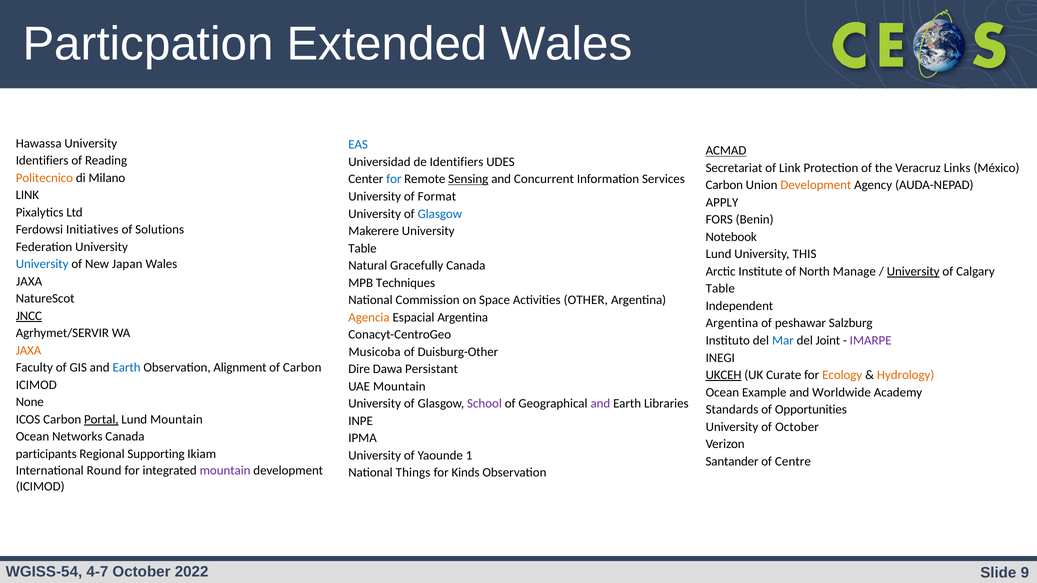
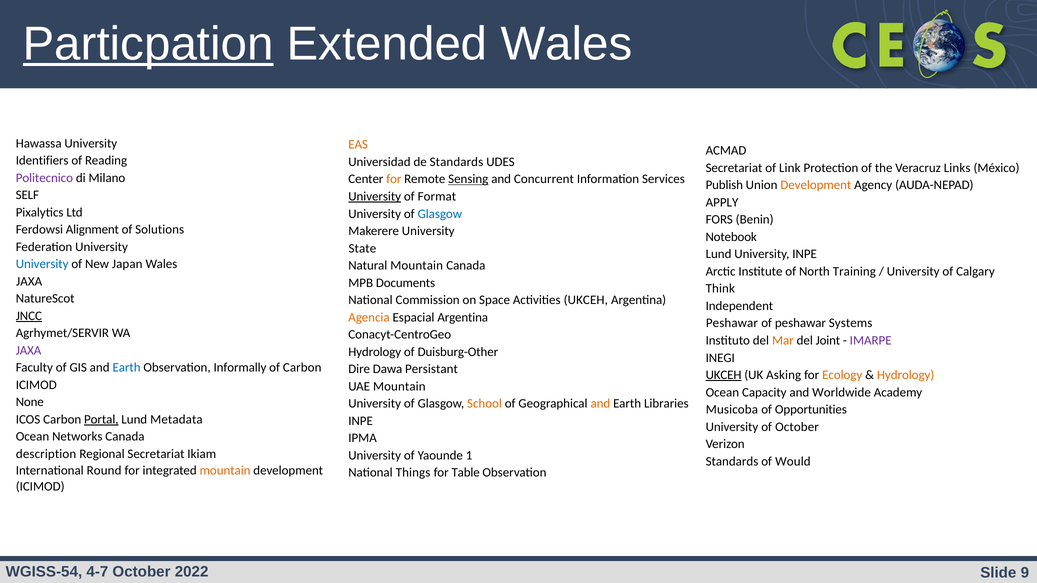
Particpation underline: none -> present
EAS colour: blue -> orange
ACMAD underline: present -> none
de Identifiers: Identifiers -> Standards
Politecnico colour: orange -> purple
for at (394, 179) colour: blue -> orange
Carbon at (724, 185): Carbon -> Publish
LINK at (27, 195): LINK -> SELF
University at (375, 197) underline: none -> present
Initiatives: Initiatives -> Alignment
Table at (362, 248): Table -> State
University THIS: THIS -> INPE
Natural Gracefully: Gracefully -> Mountain
Manage: Manage -> Training
University at (913, 272) underline: present -> none
Techniques: Techniques -> Documents
Table at (720, 289): Table -> Think
Activities OTHER: OTHER -> UKCEH
Argentina at (732, 323): Argentina -> Peshawar
Salzburg: Salzburg -> Systems
Mar colour: blue -> orange
JAXA at (29, 351) colour: orange -> purple
Musicoba at (375, 352): Musicoba -> Hydrology
Alignment: Alignment -> Informally
Curate: Curate -> Asking
Example: Example -> Capacity
School colour: purple -> orange
and at (600, 404) colour: purple -> orange
Standards: Standards -> Musicoba
Lund Mountain: Mountain -> Metadata
participants: participants -> description
Regional Supporting: Supporting -> Secretariat
Santander at (732, 462): Santander -> Standards
Centre: Centre -> Would
mountain at (225, 471) colour: purple -> orange
Kinds: Kinds -> Table
